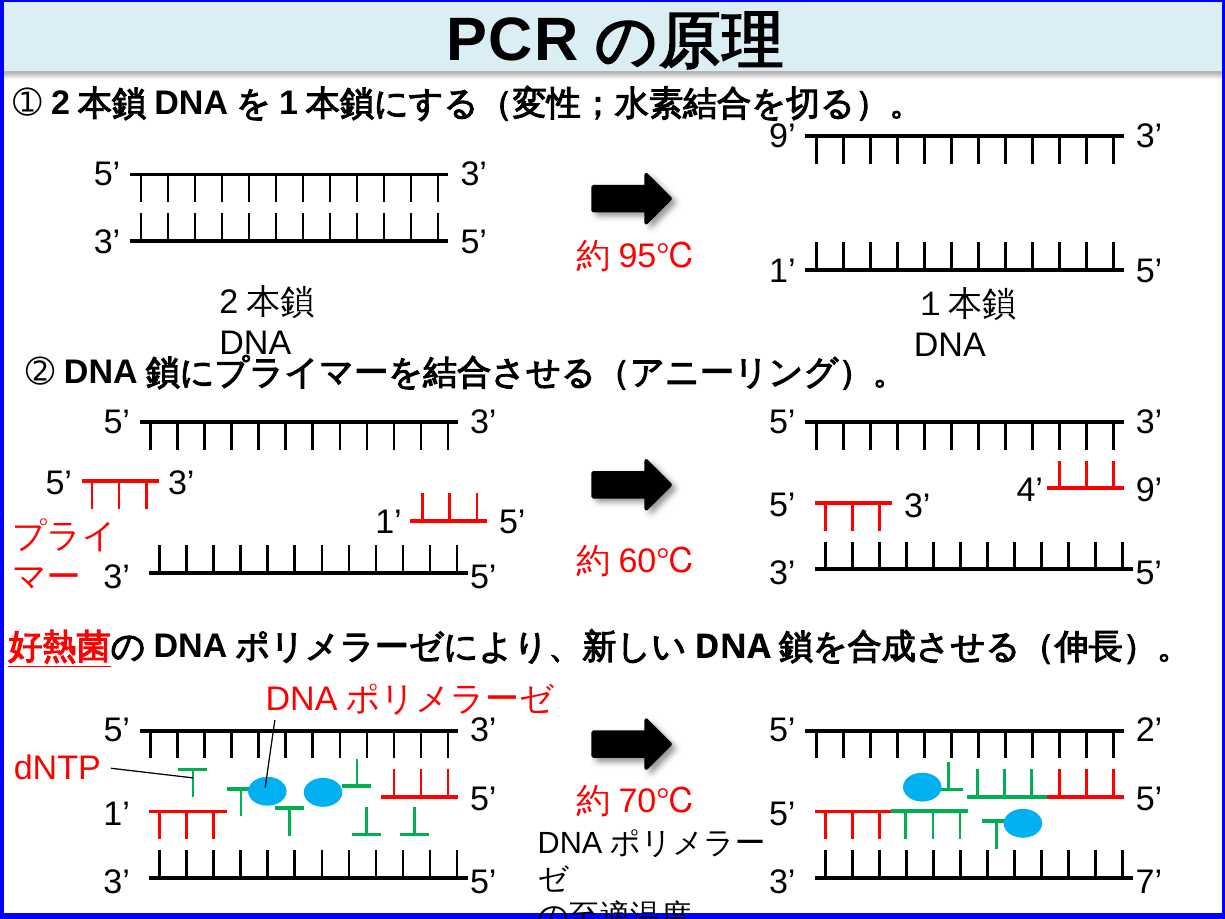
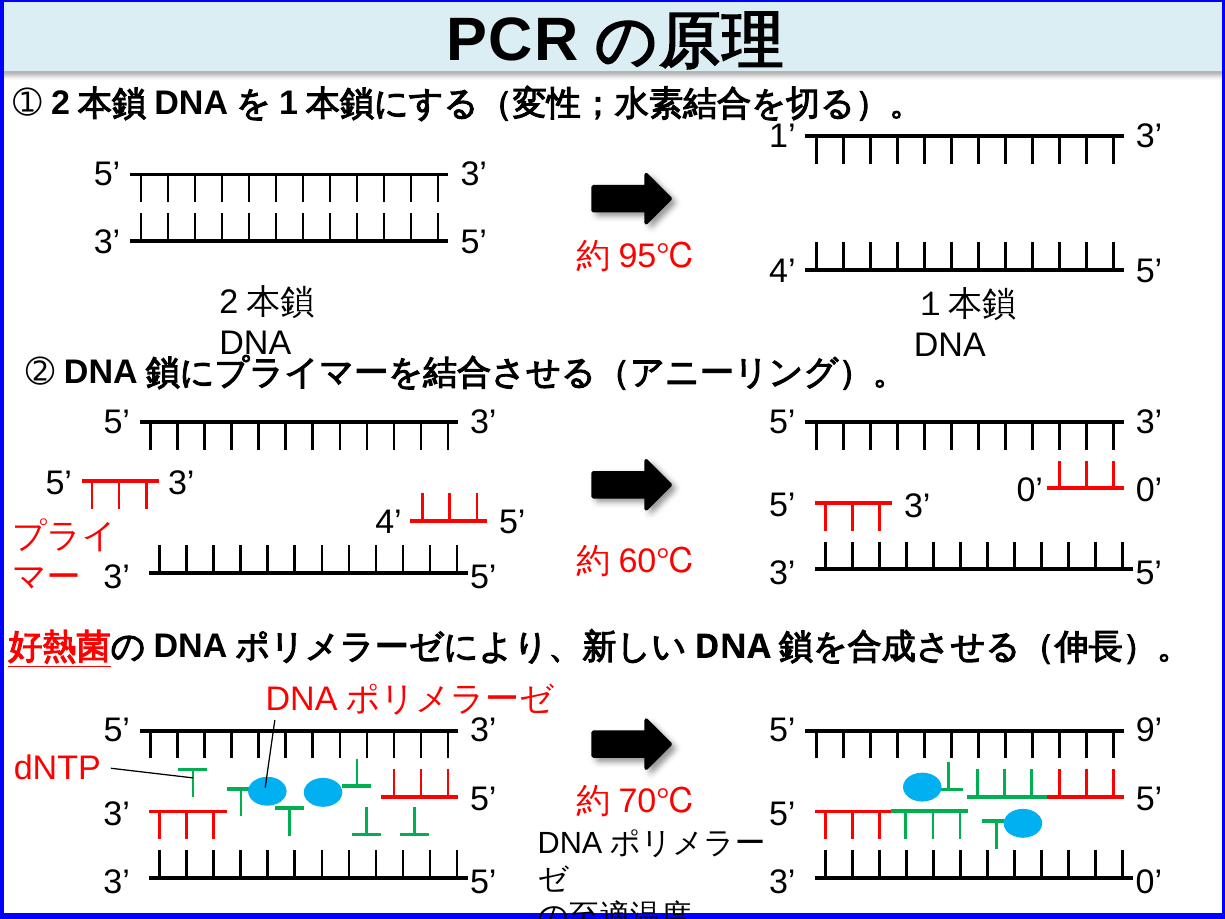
9 at (782, 136): 9 -> 1
1 at (782, 271): 1 -> 4
9 at (1149, 490): 9 -> 0
4 at (1030, 490): 4 -> 0
1 at (389, 522): 1 -> 4
2: 2 -> 9
1 at (117, 814): 1 -> 3
7 at (1149, 882): 7 -> 0
